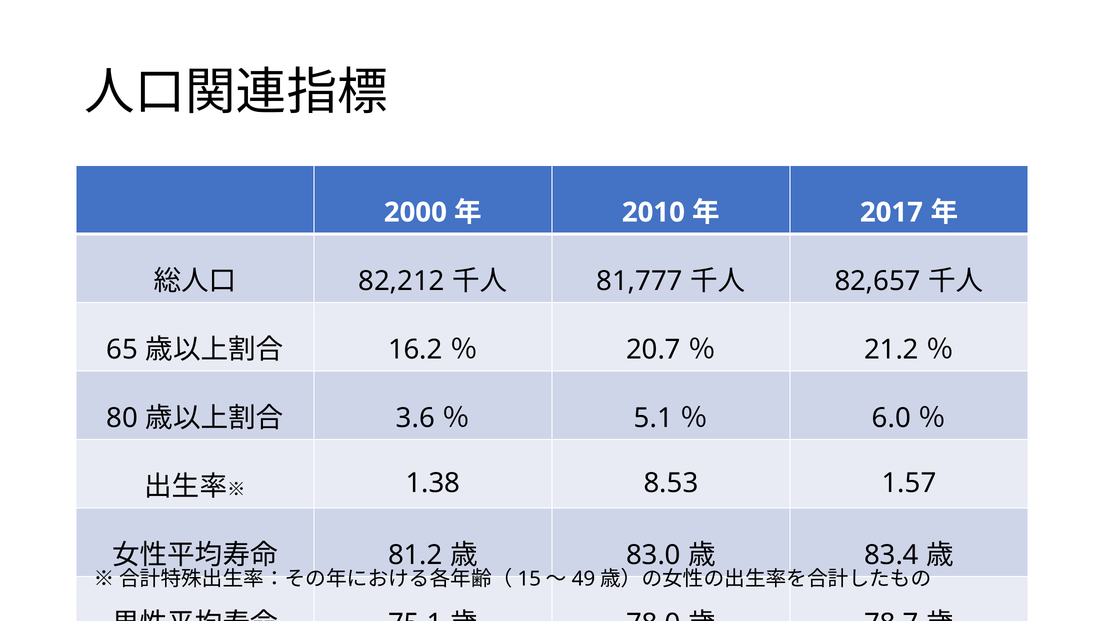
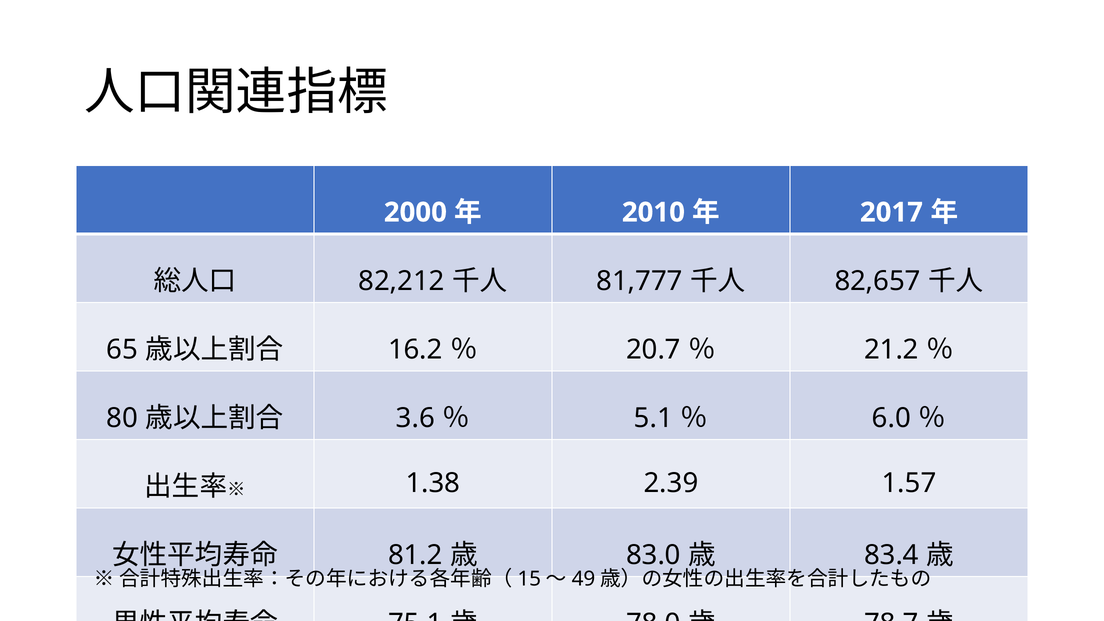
8.53: 8.53 -> 2.39
